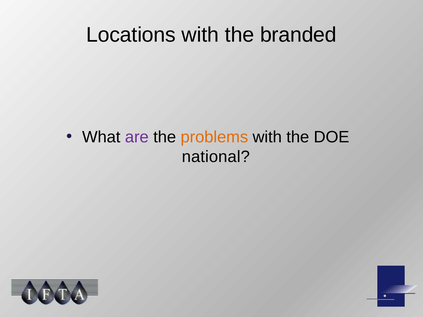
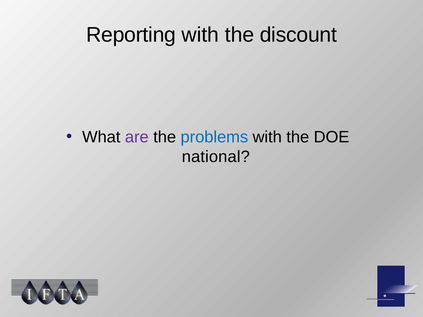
Locations: Locations -> Reporting
branded: branded -> discount
problems colour: orange -> blue
